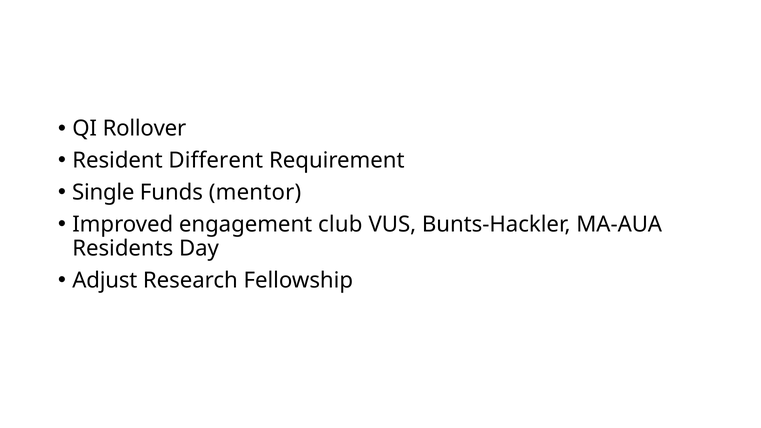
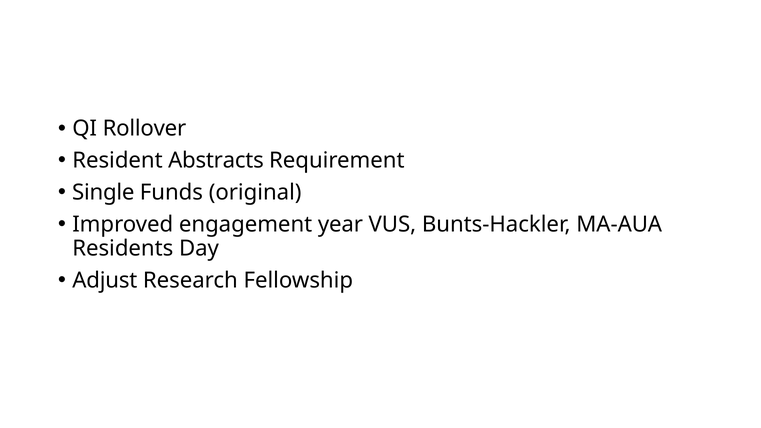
Different: Different -> Abstracts
mentor: mentor -> original
club: club -> year
